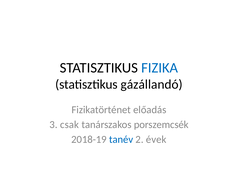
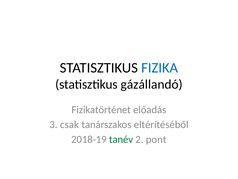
porszemcsék: porszemcsék -> eltérítéséből
tanév colour: blue -> green
évek: évek -> pont
